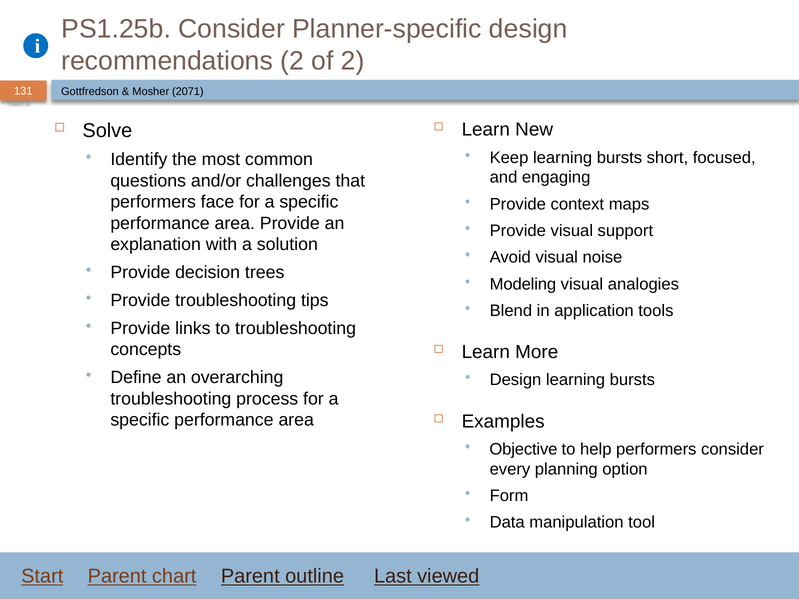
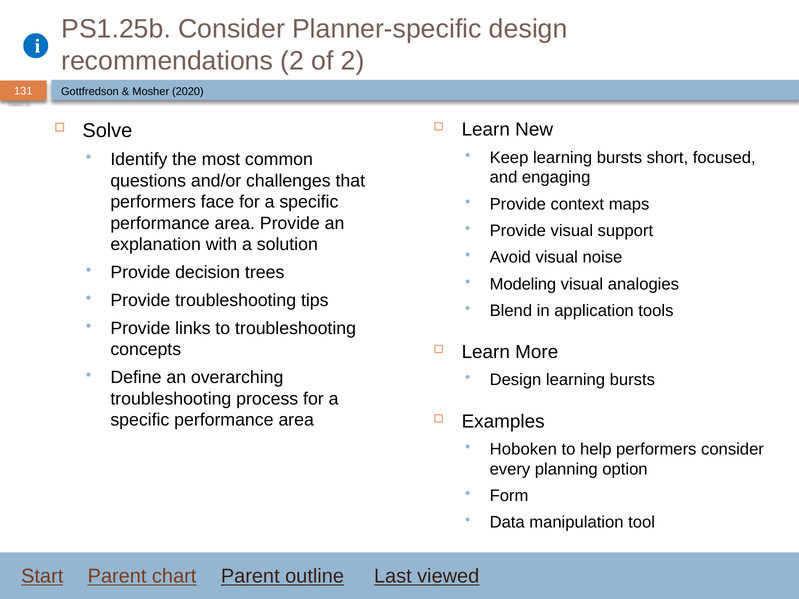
2071: 2071 -> 2020
Objective: Objective -> Hoboken
